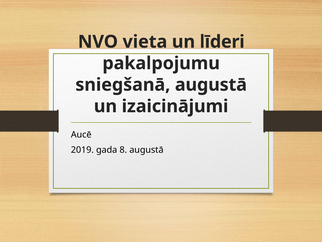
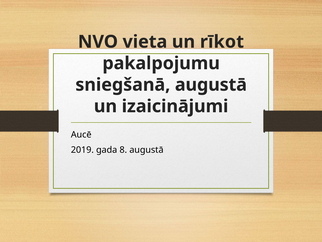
līderi: līderi -> rīkot
